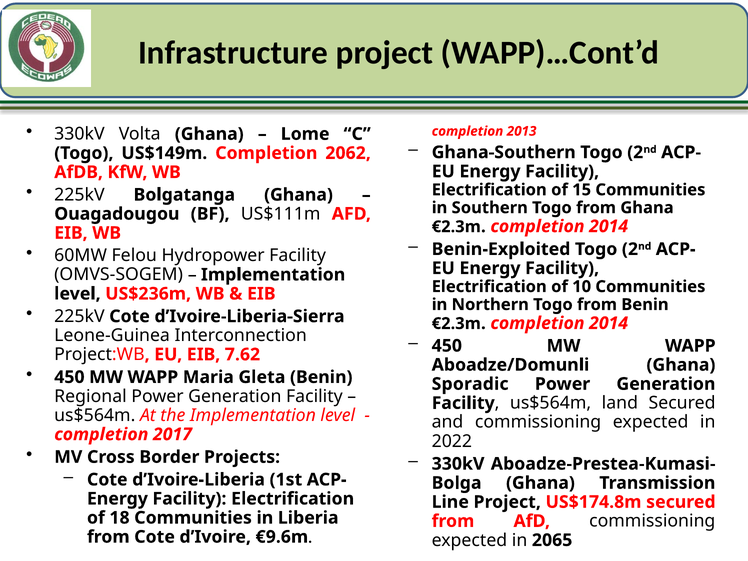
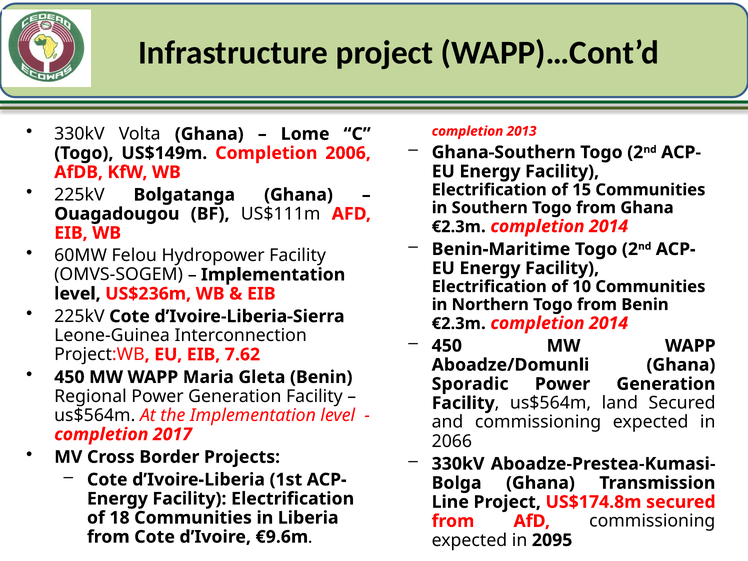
2062: 2062 -> 2006
Benin-Exploited: Benin-Exploited -> Benin-Maritime
2022: 2022 -> 2066
2065: 2065 -> 2095
